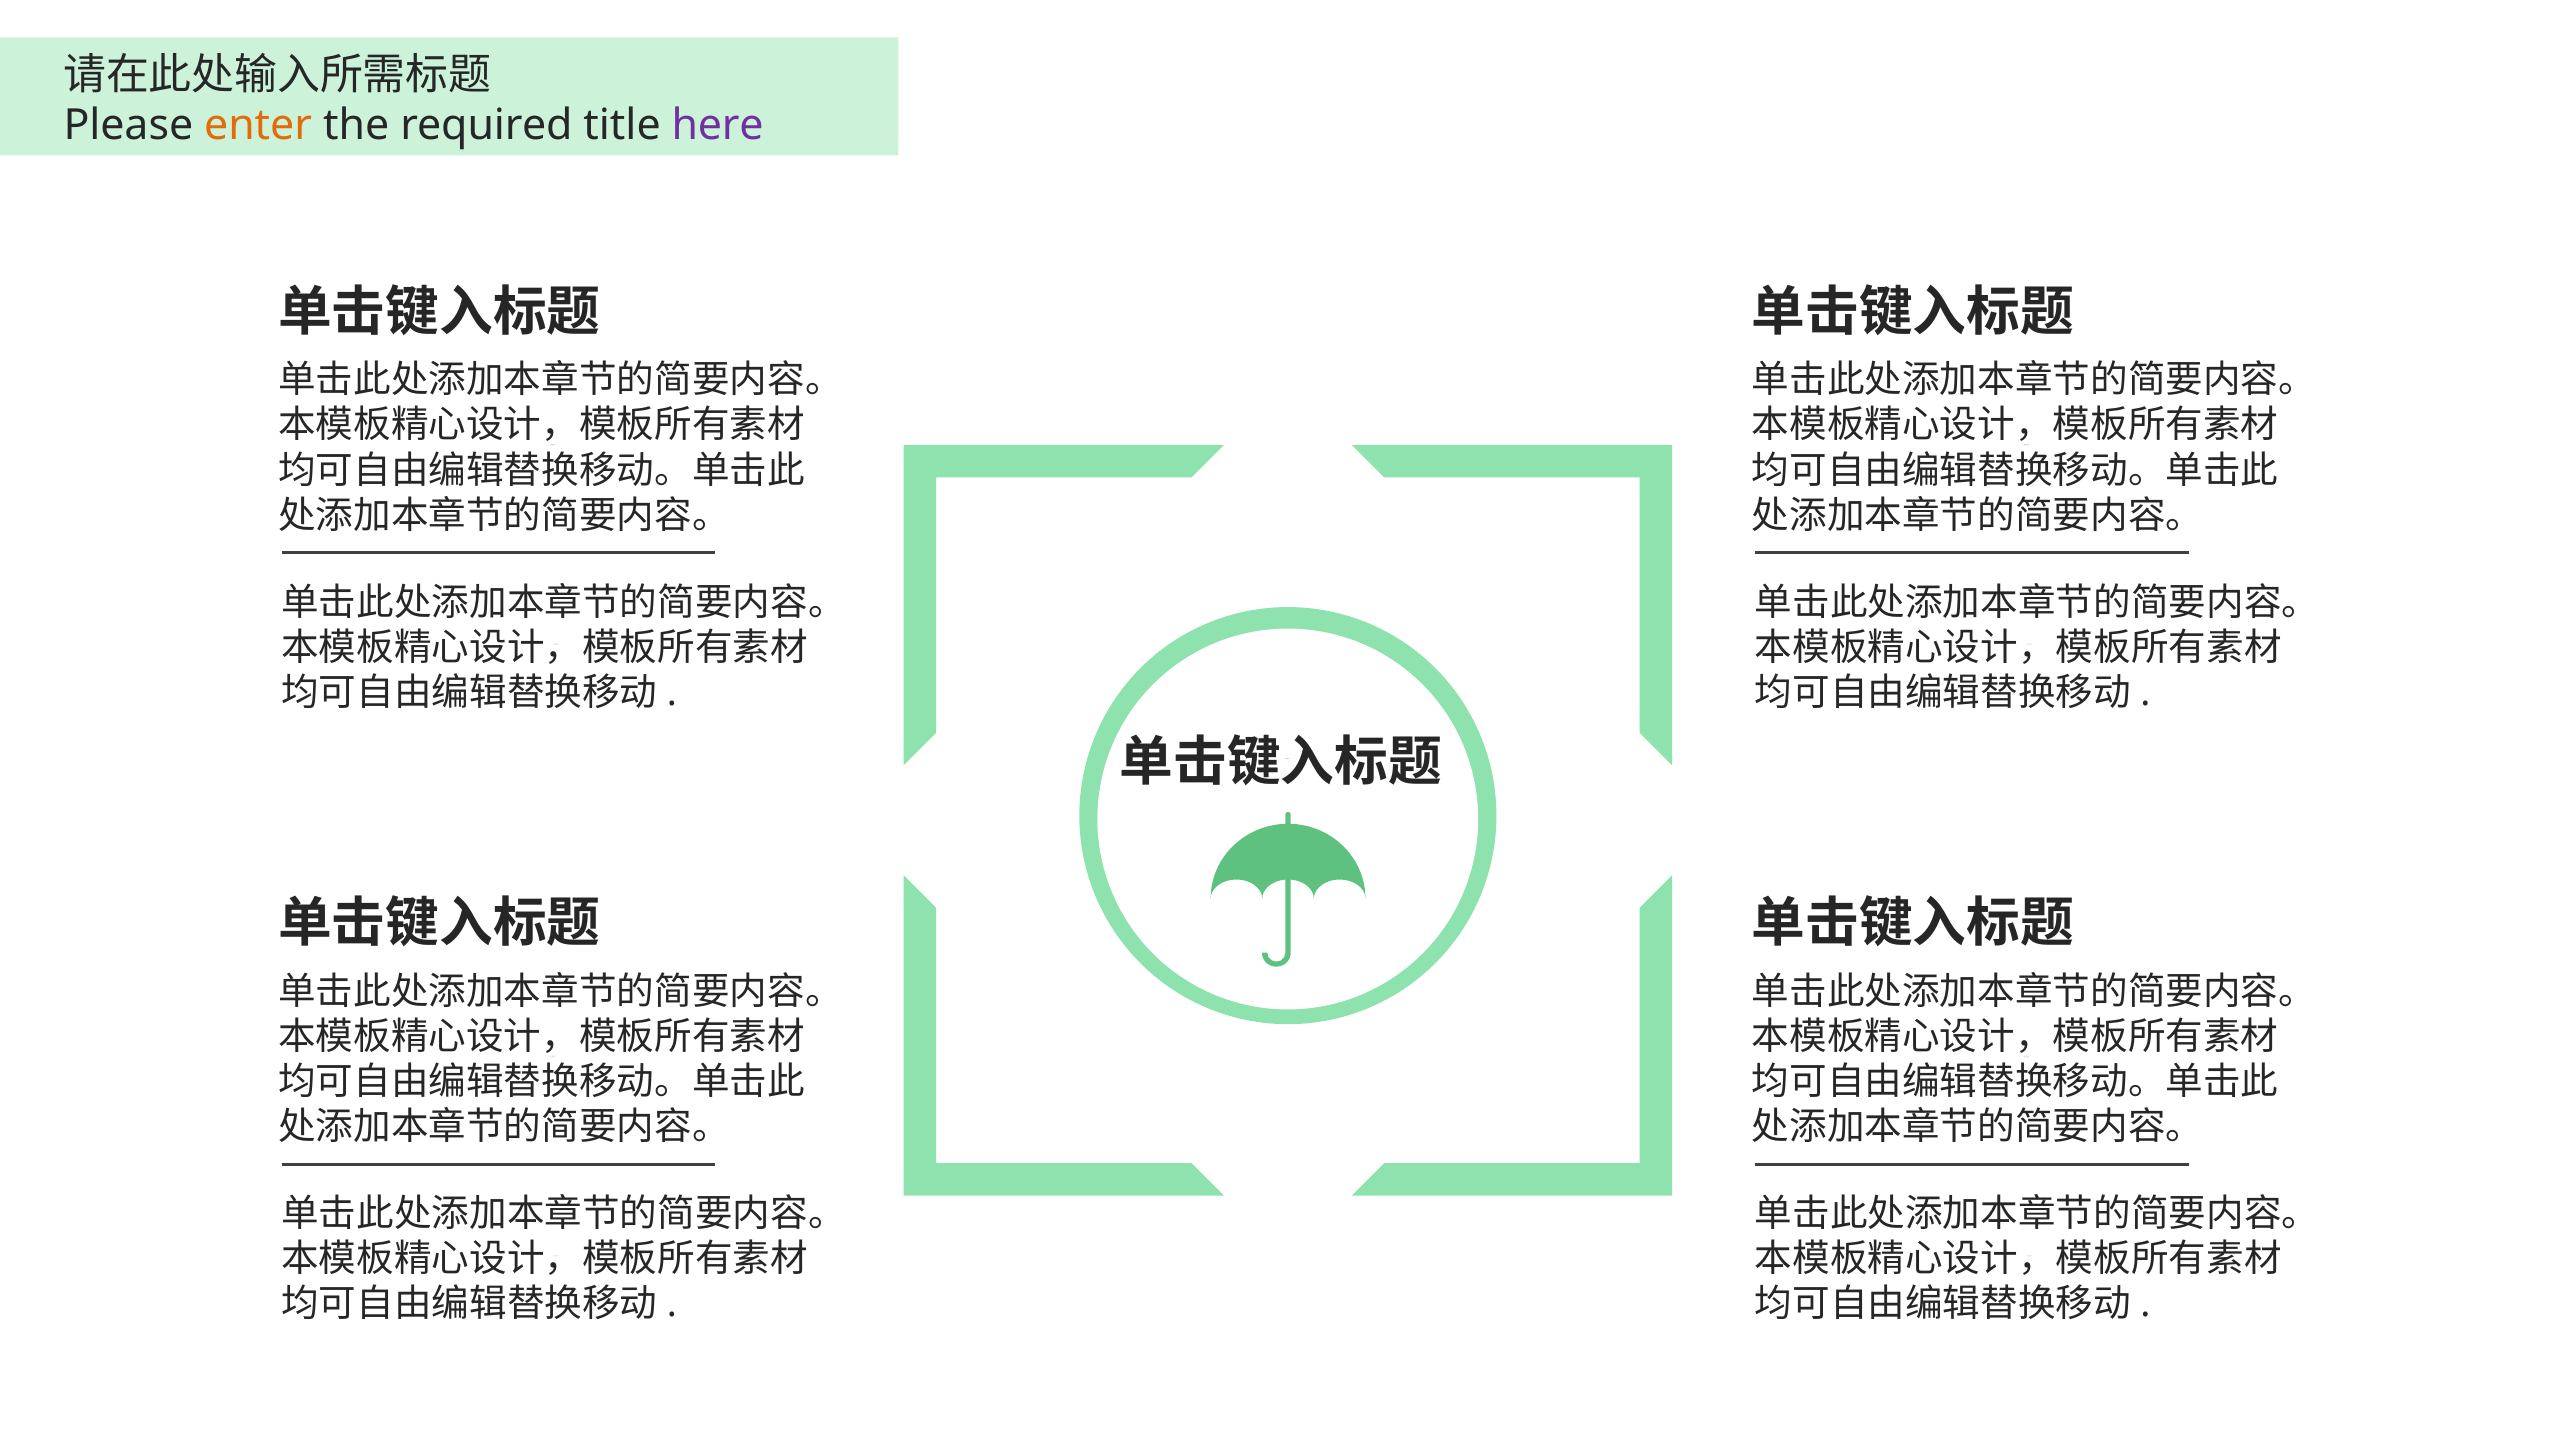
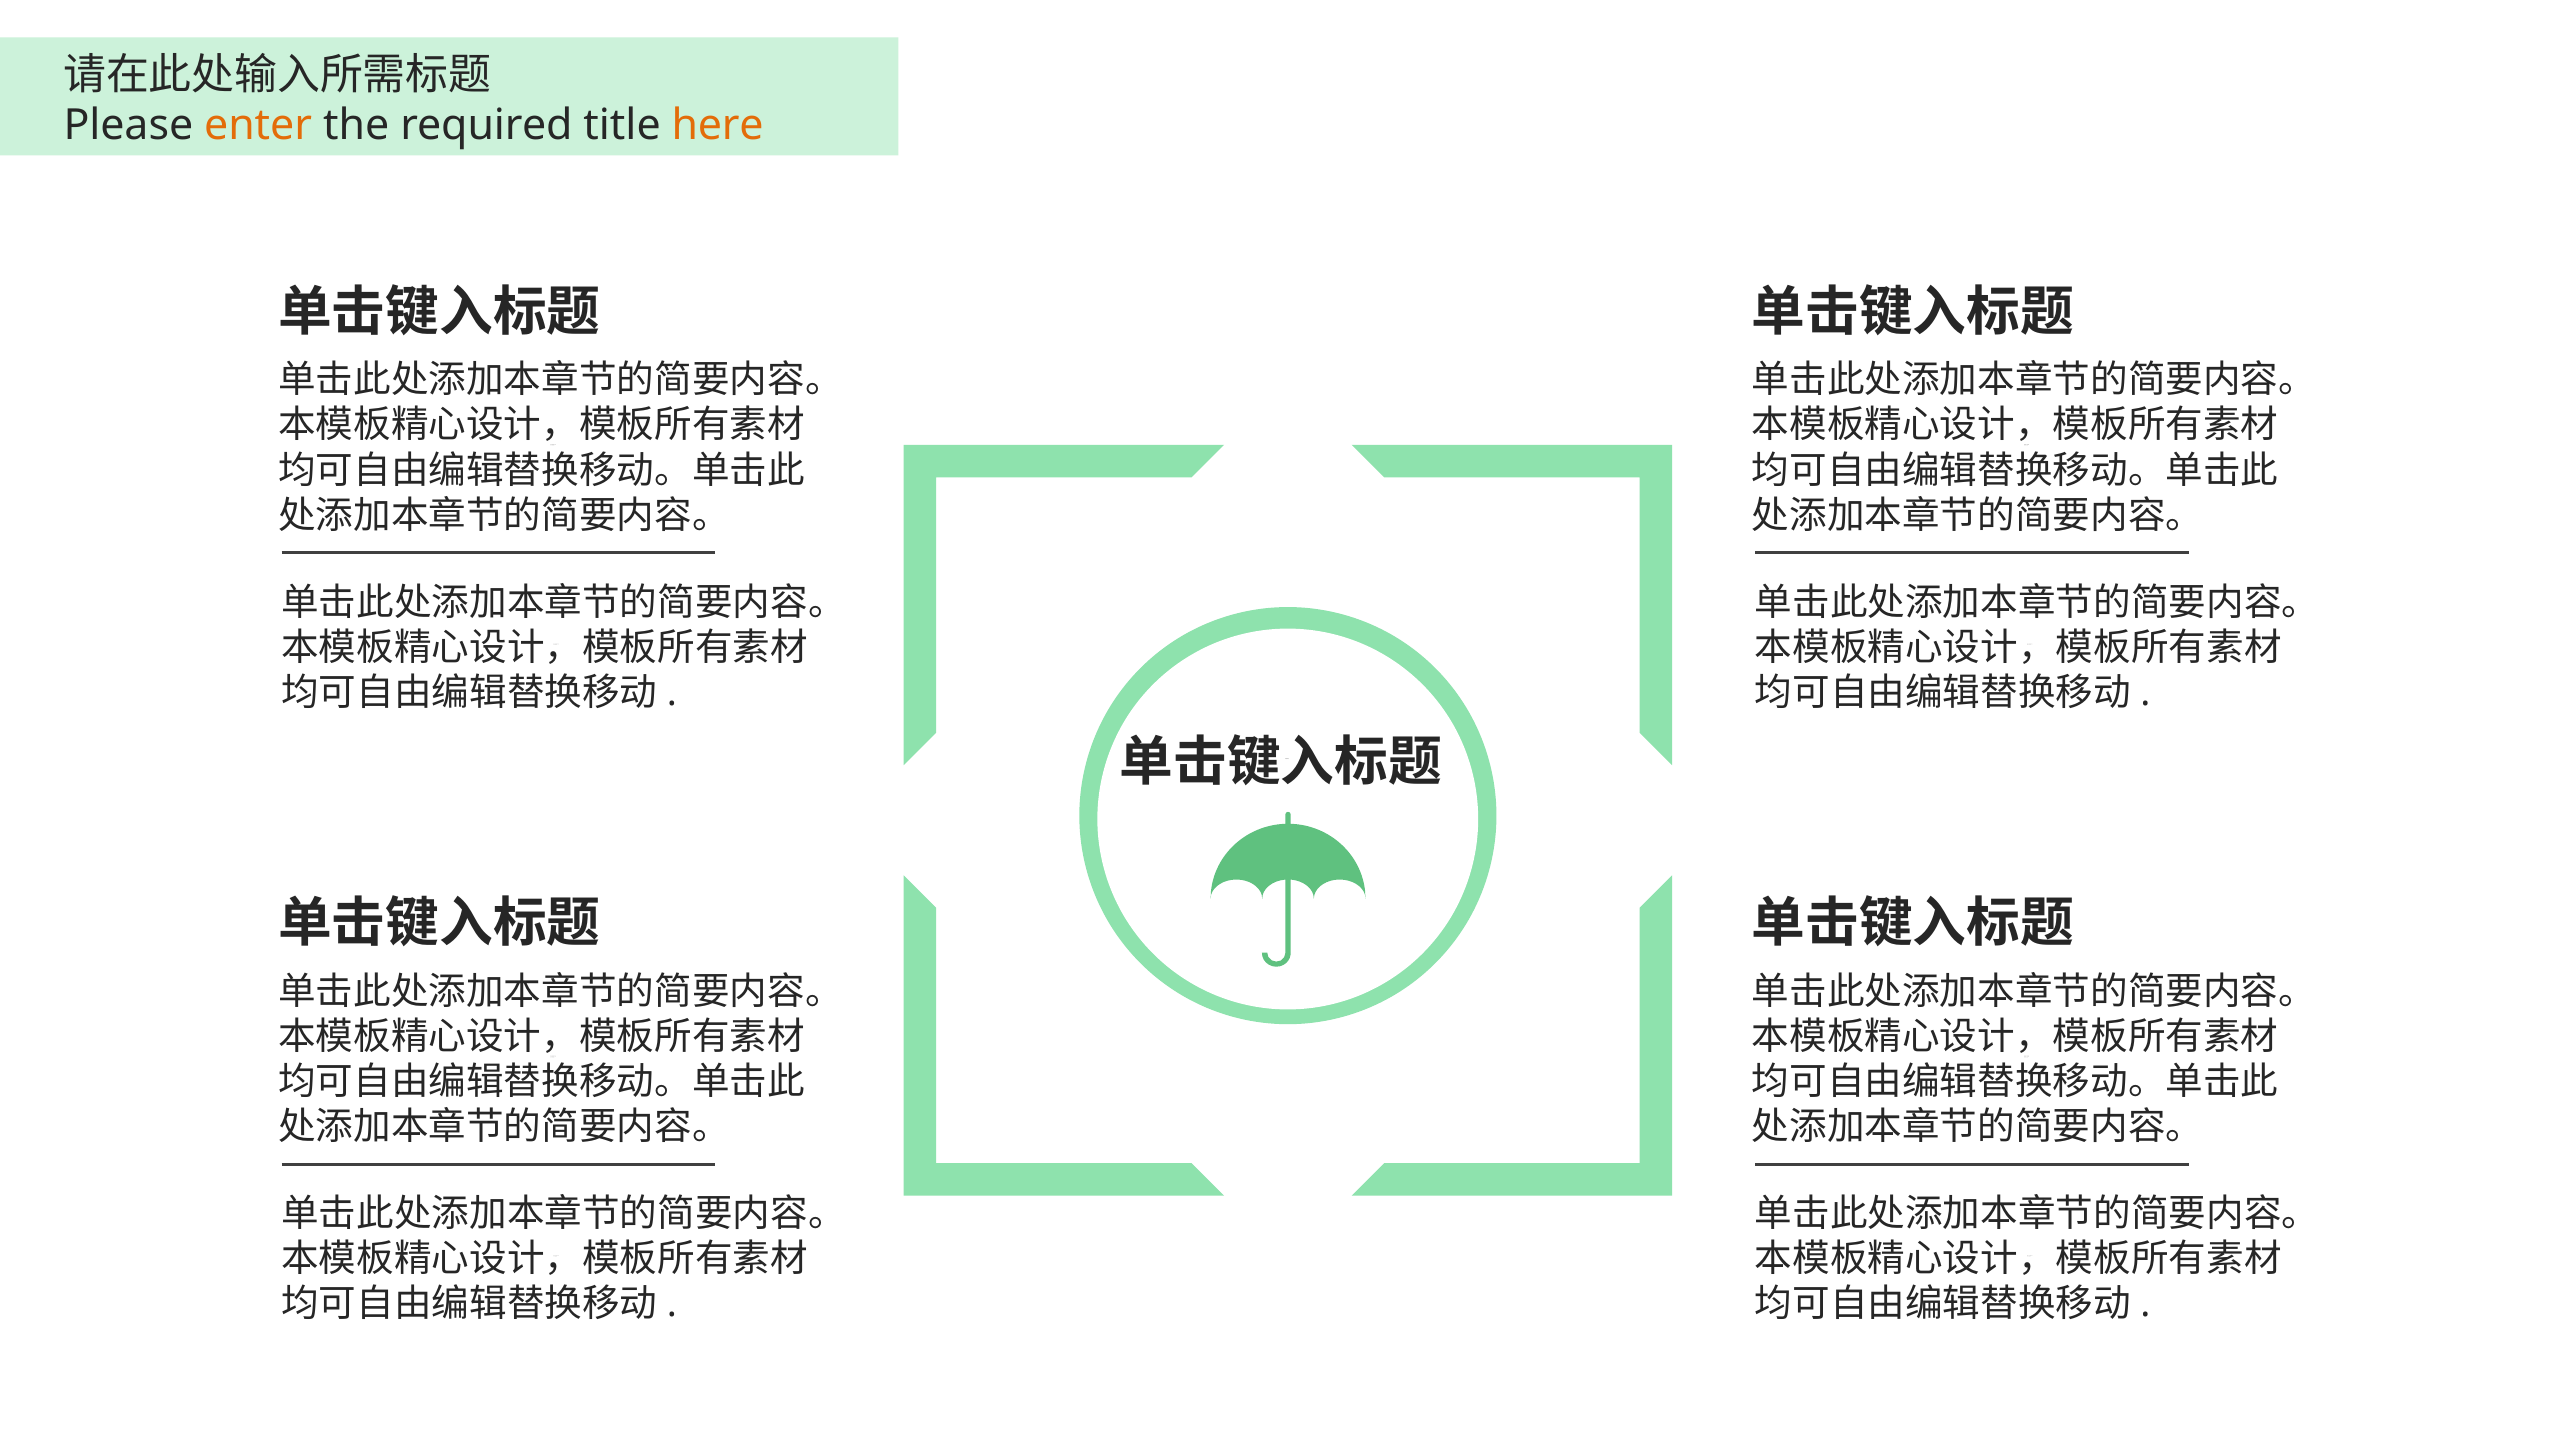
here colour: purple -> orange
